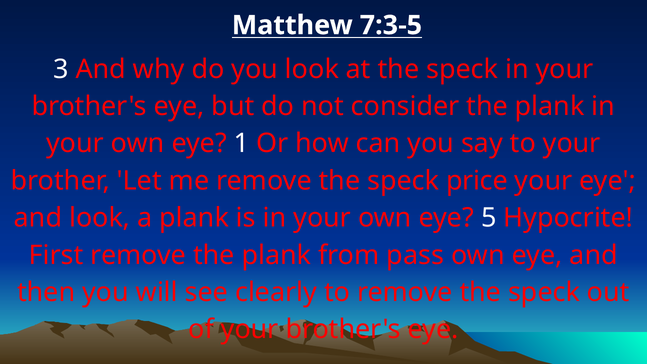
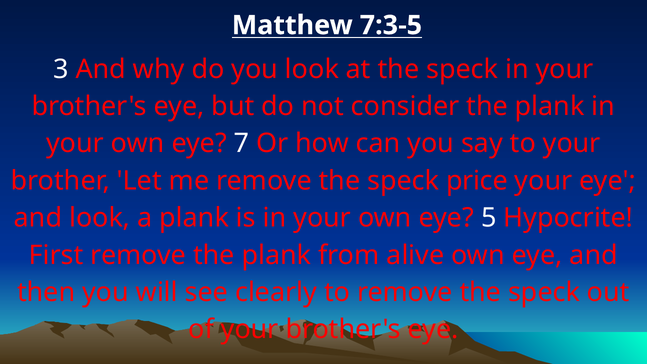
1: 1 -> 7
pass: pass -> alive
